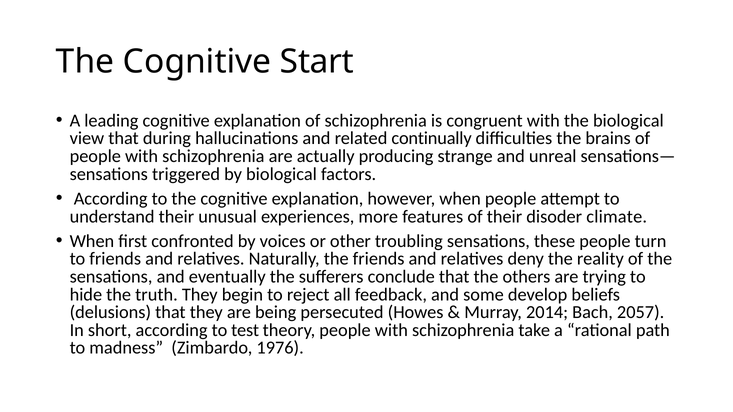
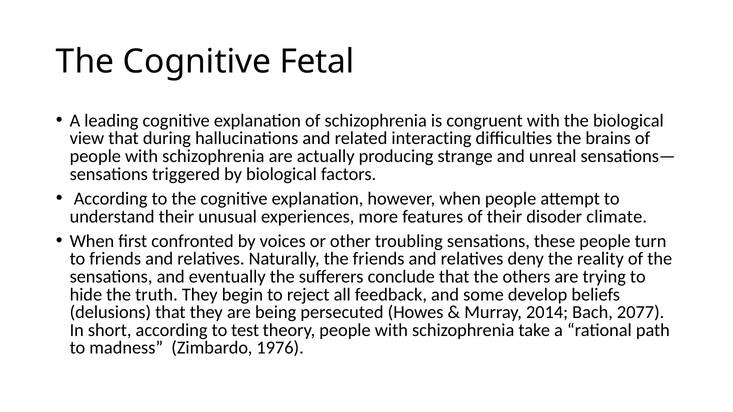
Start: Start -> Fetal
continually: continually -> interacting
2057: 2057 -> 2077
